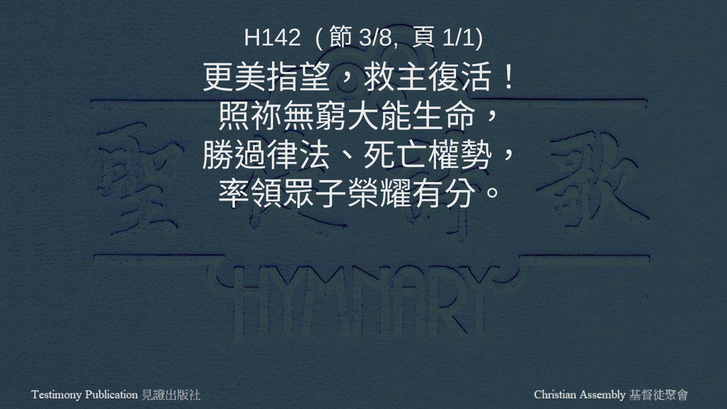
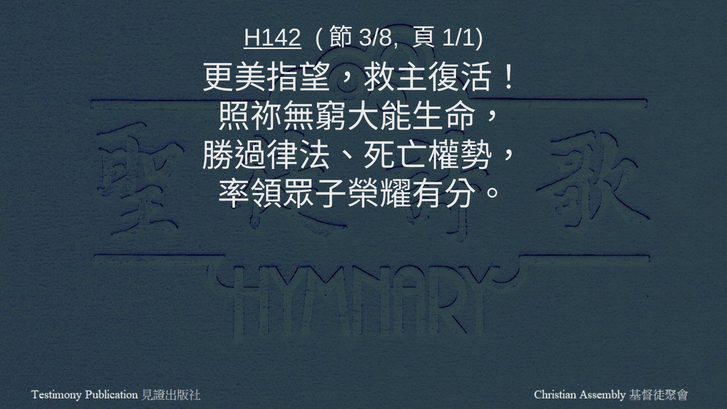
H142 underline: none -> present
